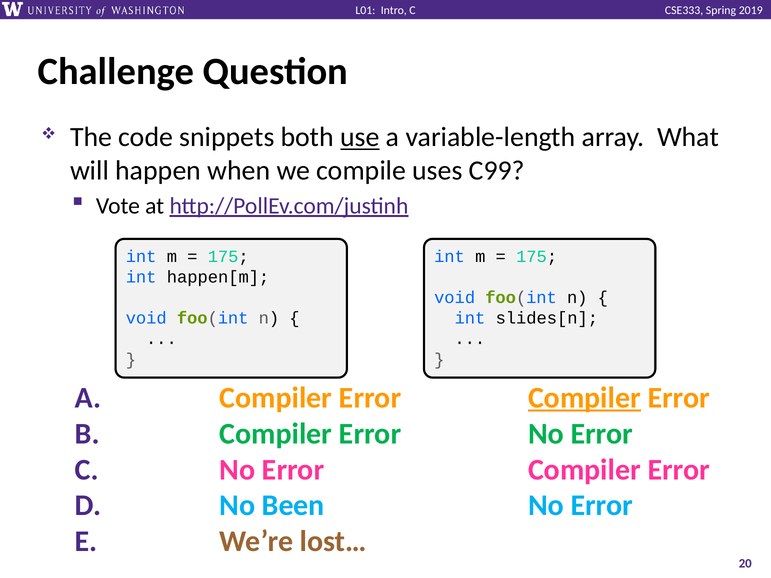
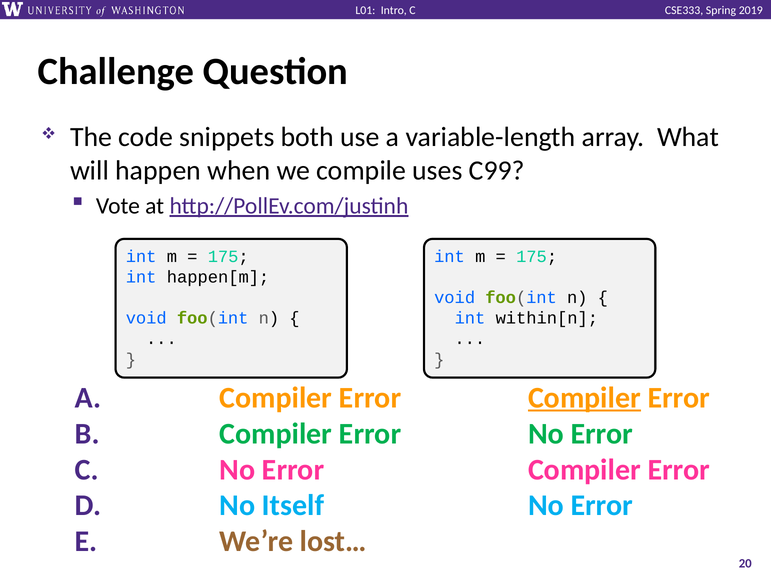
use underline: present -> none
slides[n: slides[n -> within[n
Been: Been -> Itself
